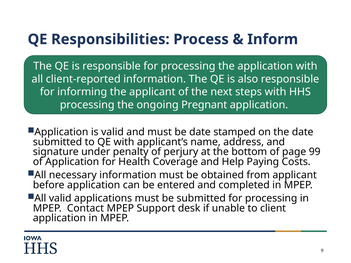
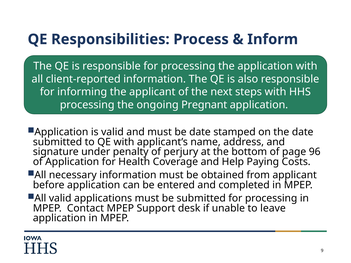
99: 99 -> 96
client: client -> leave
